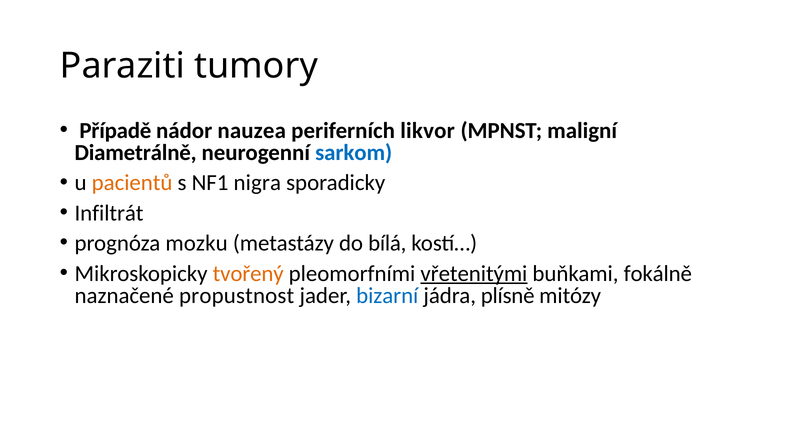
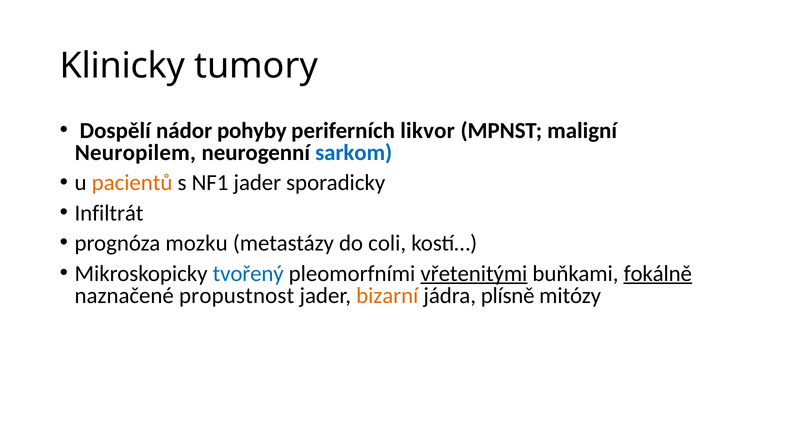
Paraziti: Paraziti -> Klinicky
Případě: Případě -> Dospělí
nauzea: nauzea -> pohyby
Diametrálně: Diametrálně -> Neuropilem
NF1 nigra: nigra -> jader
bílá: bílá -> coli
tvořený colour: orange -> blue
fokálně underline: none -> present
bizarní colour: blue -> orange
